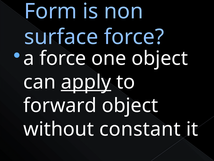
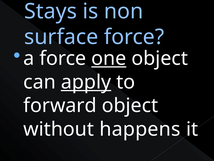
Form: Form -> Stays
one underline: none -> present
constant: constant -> happens
